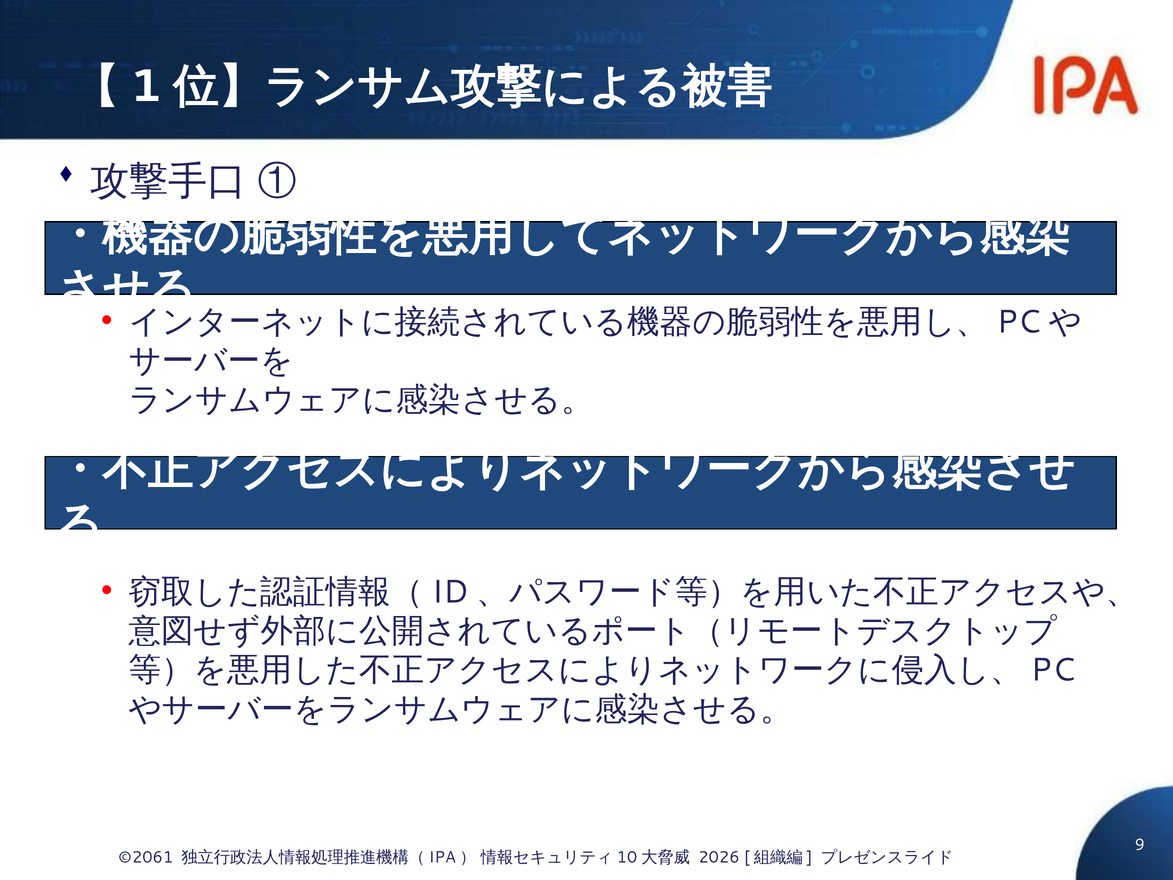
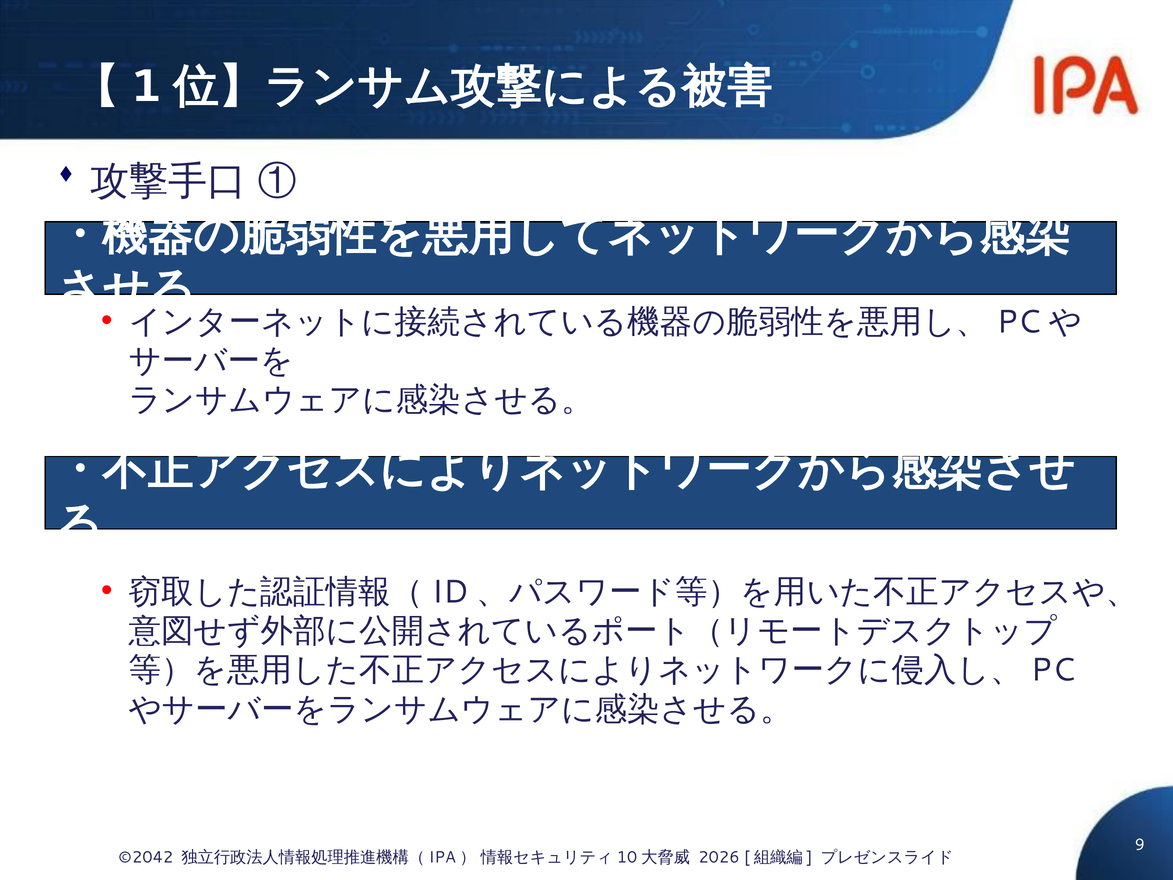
©2061: ©2061 -> ©2042
